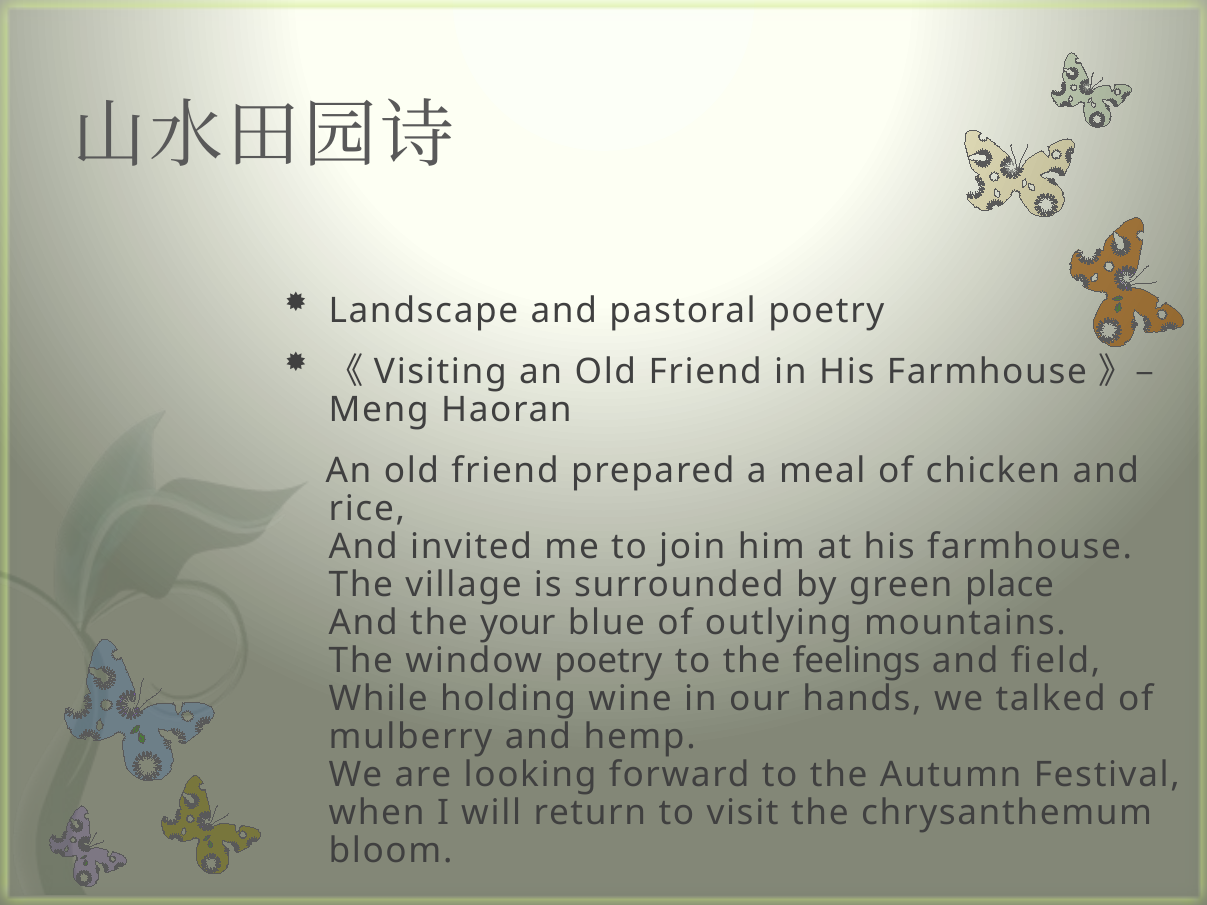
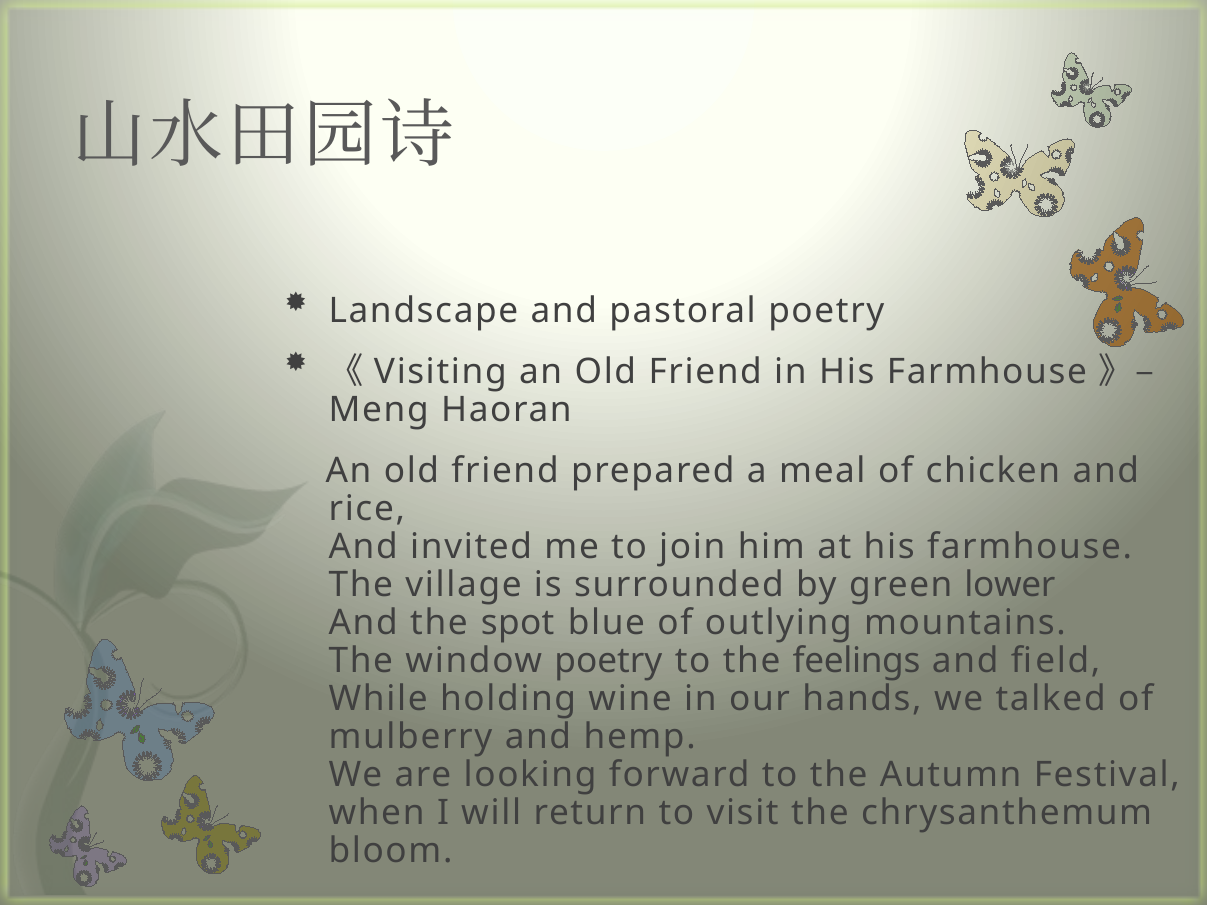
place: place -> lower
your: your -> spot
